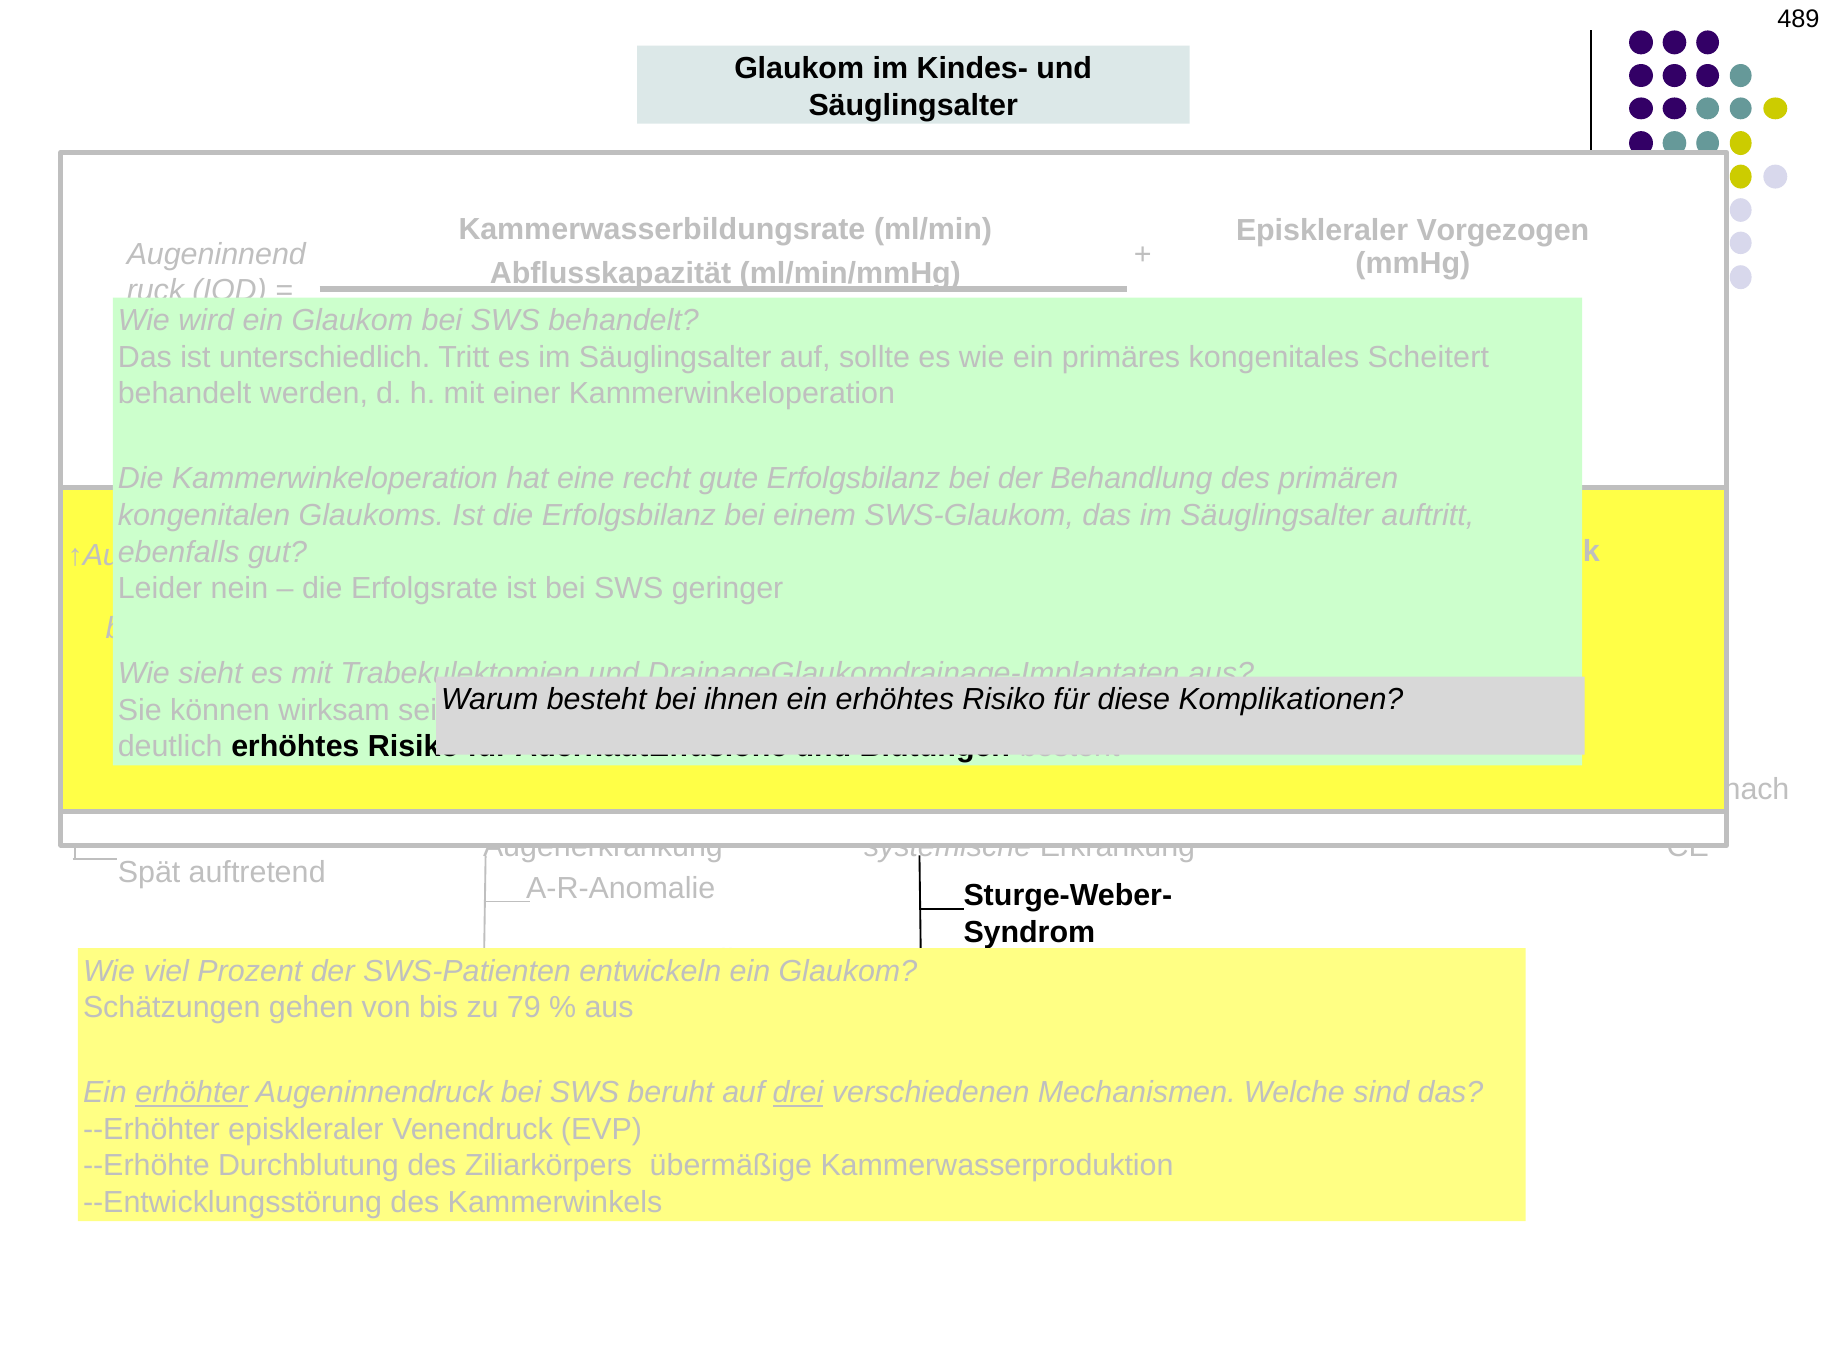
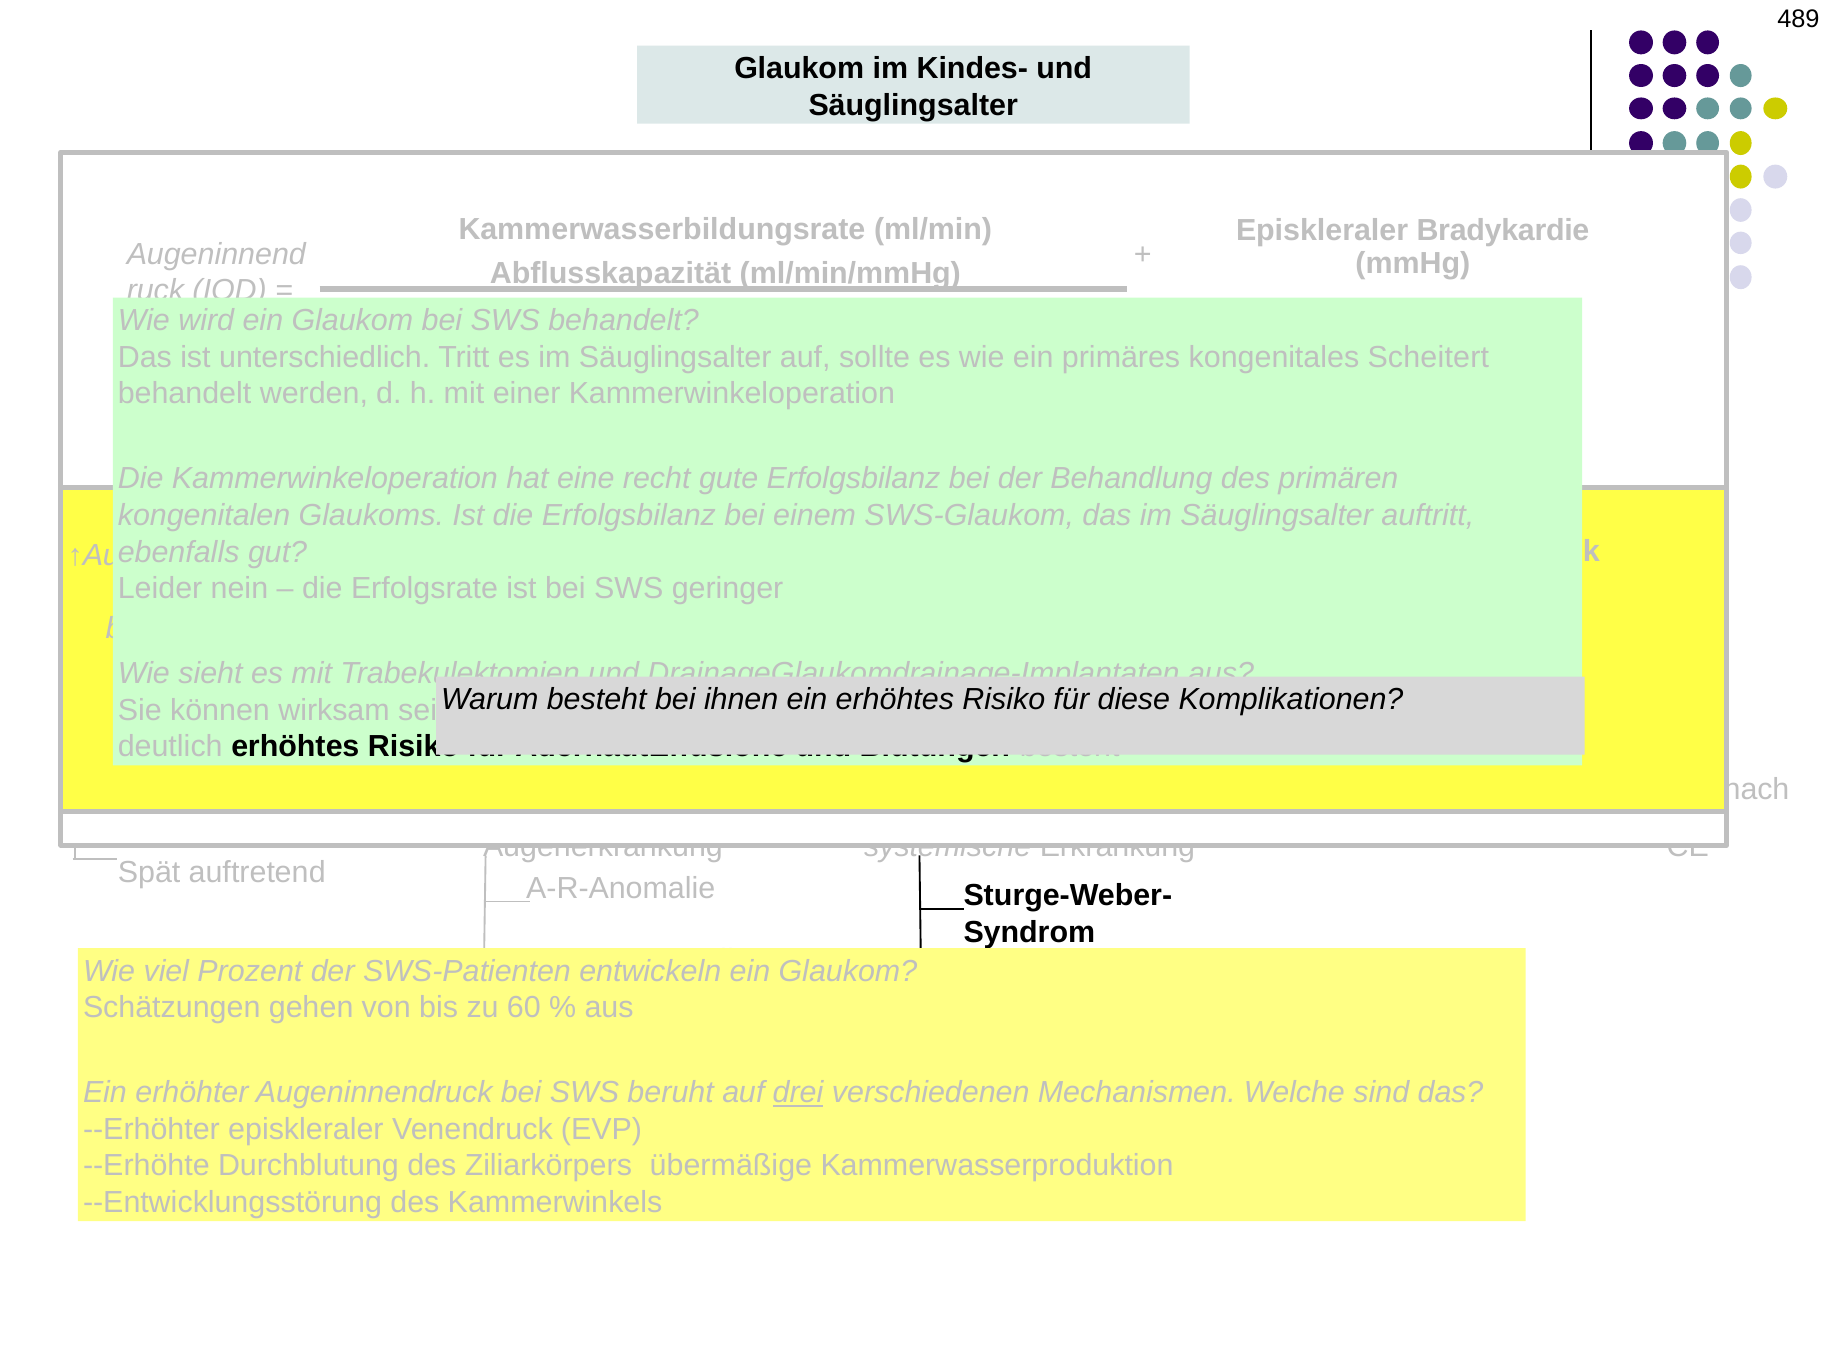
Vorgezogen: Vorgezogen -> Bradykardie
79: 79 -> 60
erhöhter underline: present -> none
